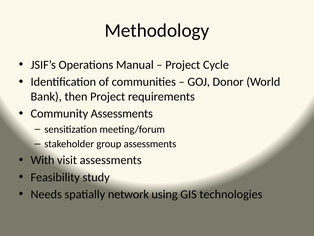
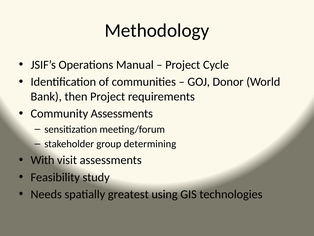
group assessments: assessments -> determining
network: network -> greatest
